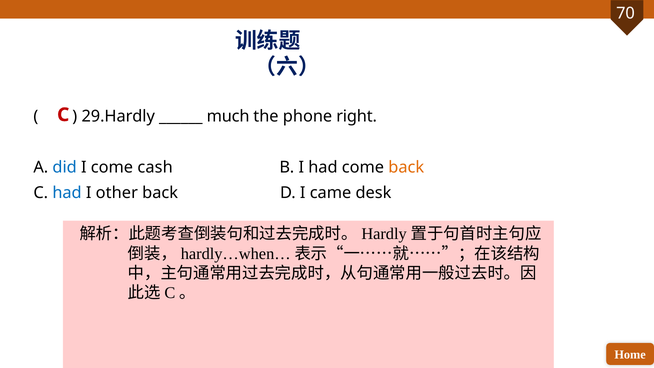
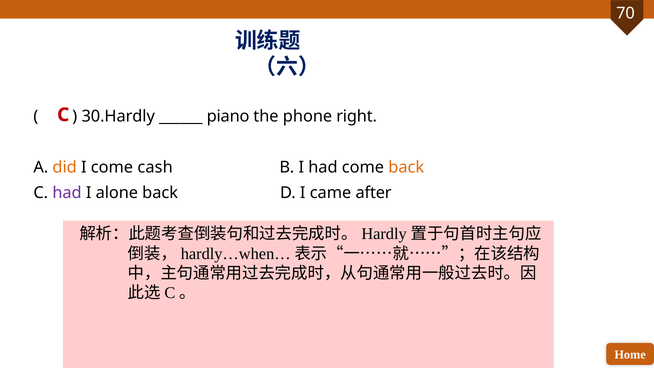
29.Hardly: 29.Hardly -> 30.Hardly
much: much -> piano
did colour: blue -> orange
had at (67, 193) colour: blue -> purple
other: other -> alone
desk: desk -> after
